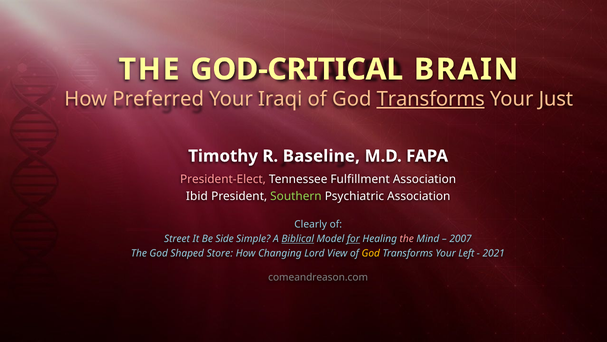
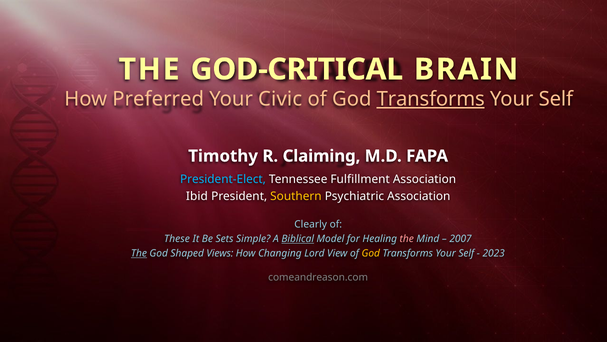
Iraqi: Iraqi -> Civic
Just at (556, 99): Just -> Self
Baseline: Baseline -> Claiming
President-Elect colour: pink -> light blue
Southern colour: light green -> yellow
Street: Street -> These
Side: Side -> Sets
for underline: present -> none
The at (139, 253) underline: none -> present
Store: Store -> Views
Left at (466, 253): Left -> Self
2021: 2021 -> 2023
